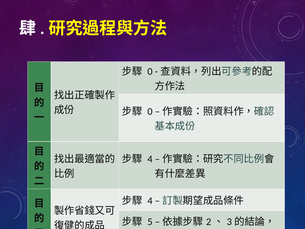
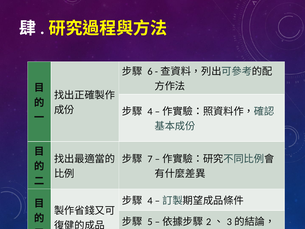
0 at (150, 72): 0 -> 6
0 at (150, 111): 0 -> 4
4 at (150, 159): 4 -> 7
